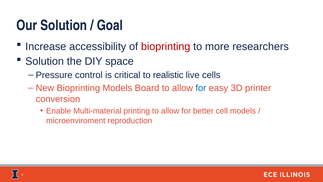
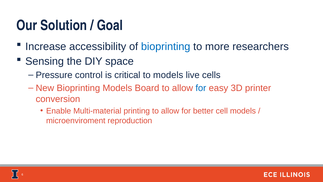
bioprinting at (166, 46) colour: red -> blue
Solution at (45, 61): Solution -> Sensing
to realistic: realistic -> models
